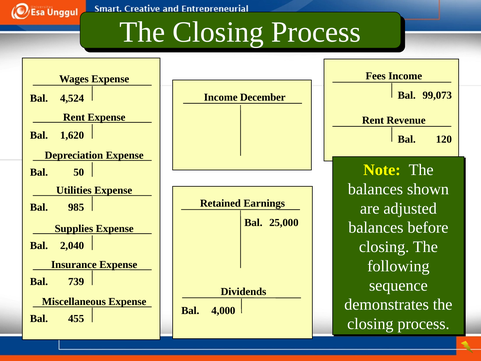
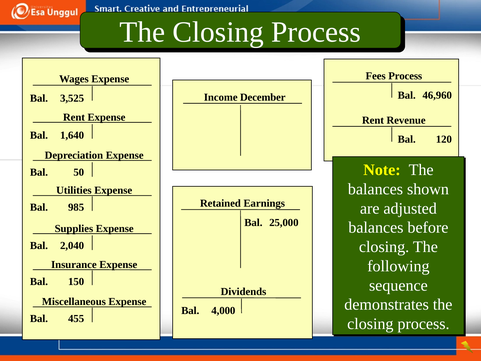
Fees Income: Income -> Process
99,073: 99,073 -> 46,960
4,524: 4,524 -> 3,525
1,620: 1,620 -> 1,640
739: 739 -> 150
